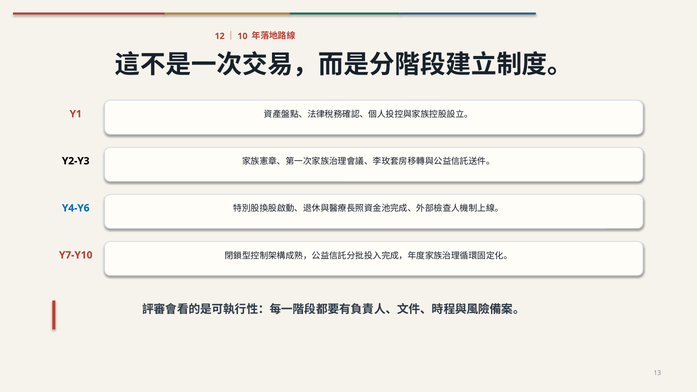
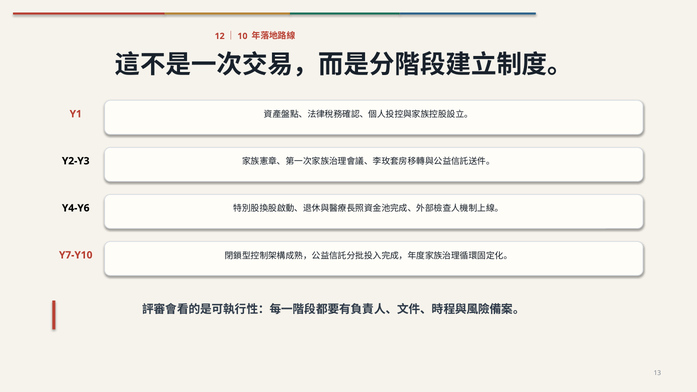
Y4-Y6 colour: blue -> black
